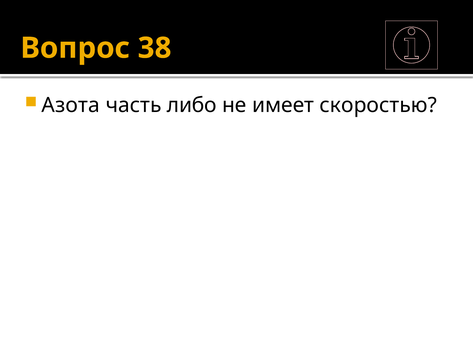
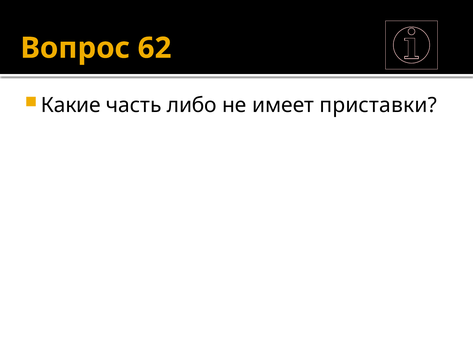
38: 38 -> 62
Азота: Азота -> Какие
скоростью: скоростью -> приставки
